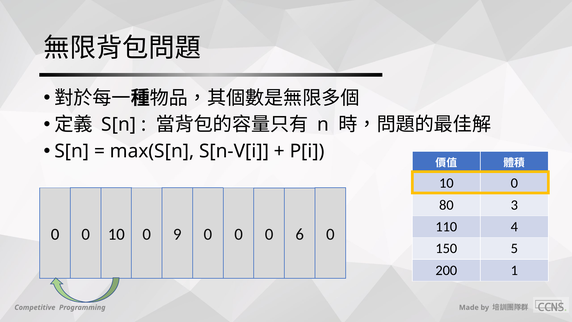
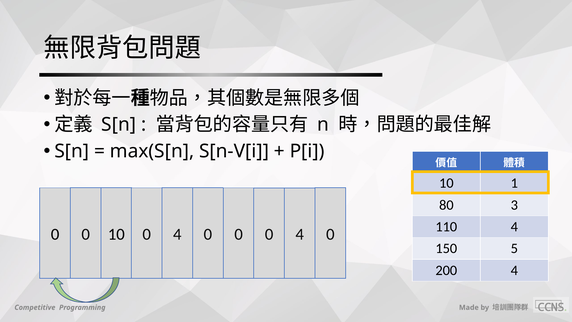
0 at (514, 183): 0 -> 1
10 0 9: 9 -> 4
0 0 6: 6 -> 4
200 1: 1 -> 4
